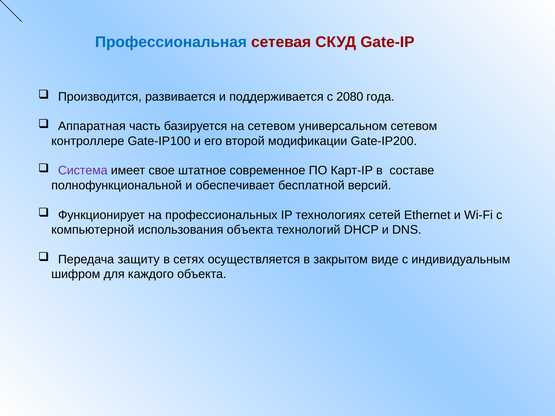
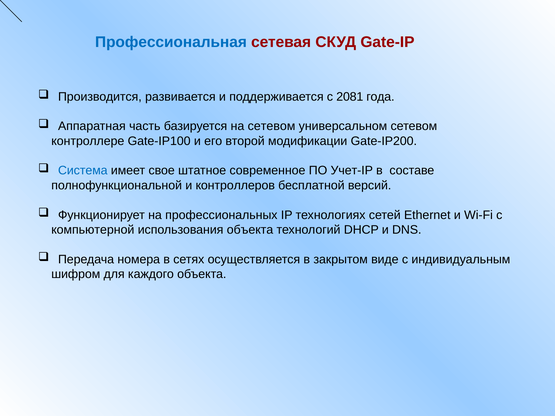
2080: 2080 -> 2081
Система colour: purple -> blue
Карт-IP: Карт-IP -> Учет-IP
обеспечивает: обеспечивает -> контроллеров
защиту: защиту -> номера
